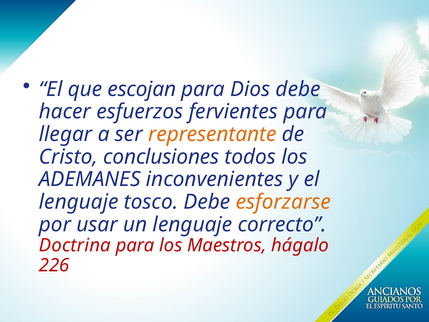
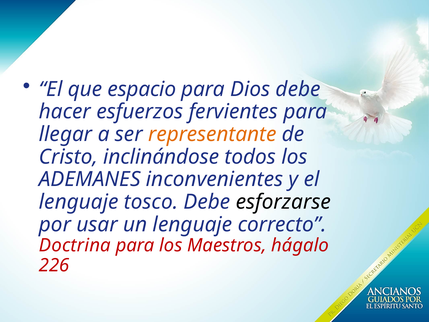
escojan: escojan -> espacio
conclusiones: conclusiones -> inclinándose
esforzarse colour: orange -> black
